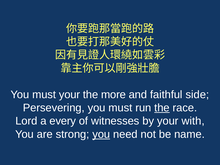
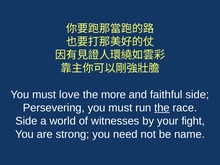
must your: your -> love
Lord at (26, 121): Lord -> Side
every: every -> world
with: with -> fight
you at (101, 134) underline: present -> none
